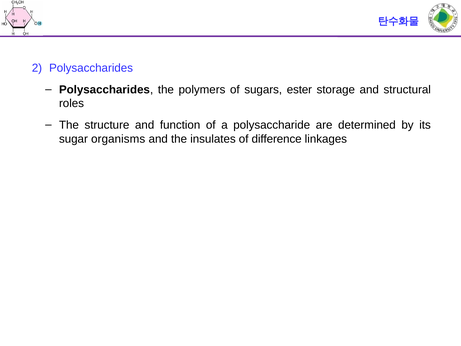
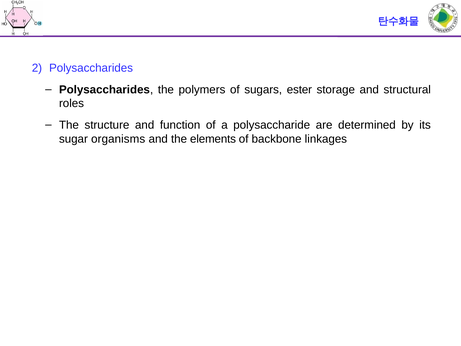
insulates: insulates -> elements
difference: difference -> backbone
